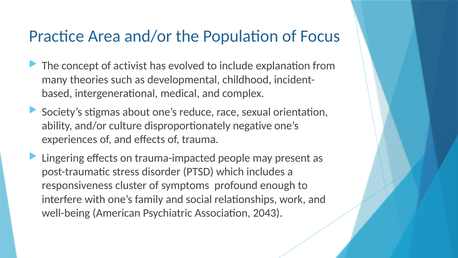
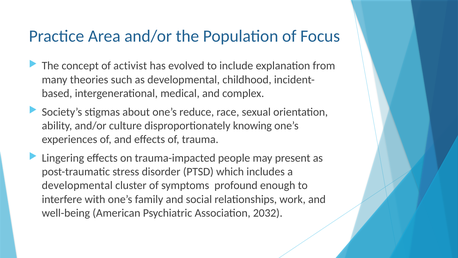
negative: negative -> knowing
responsiveness at (77, 185): responsiveness -> developmental
2043: 2043 -> 2032
